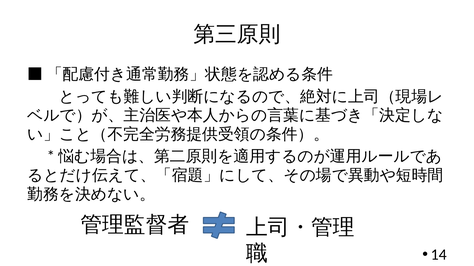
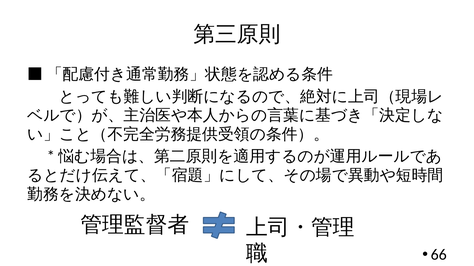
14: 14 -> 66
